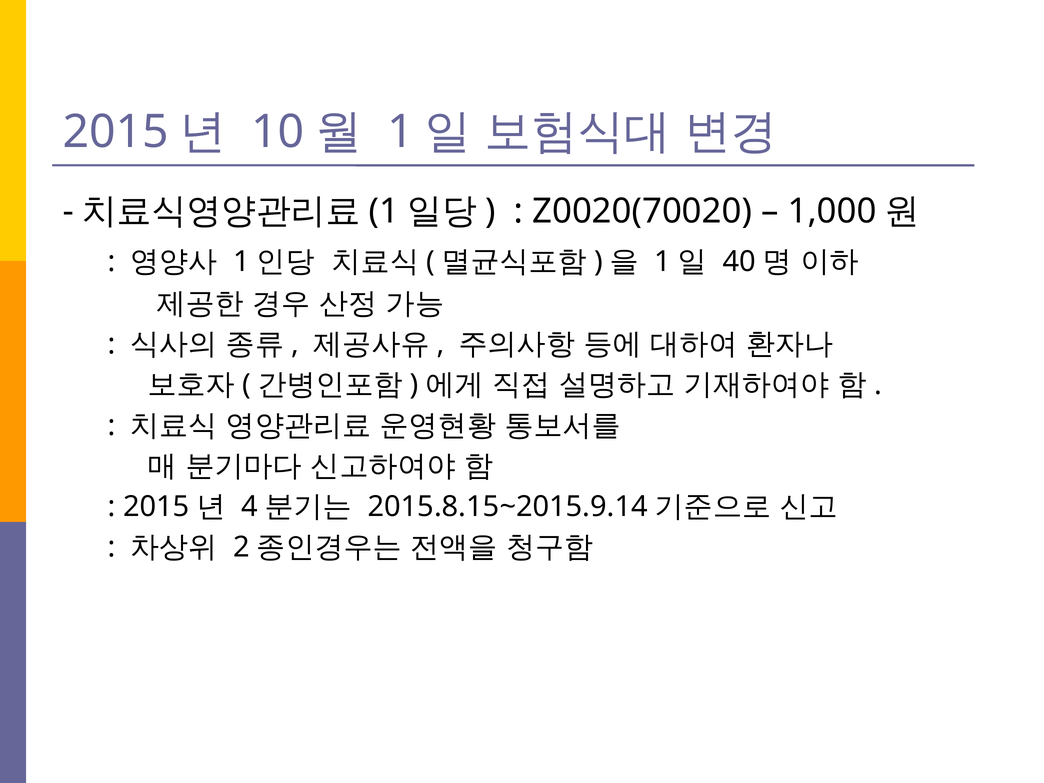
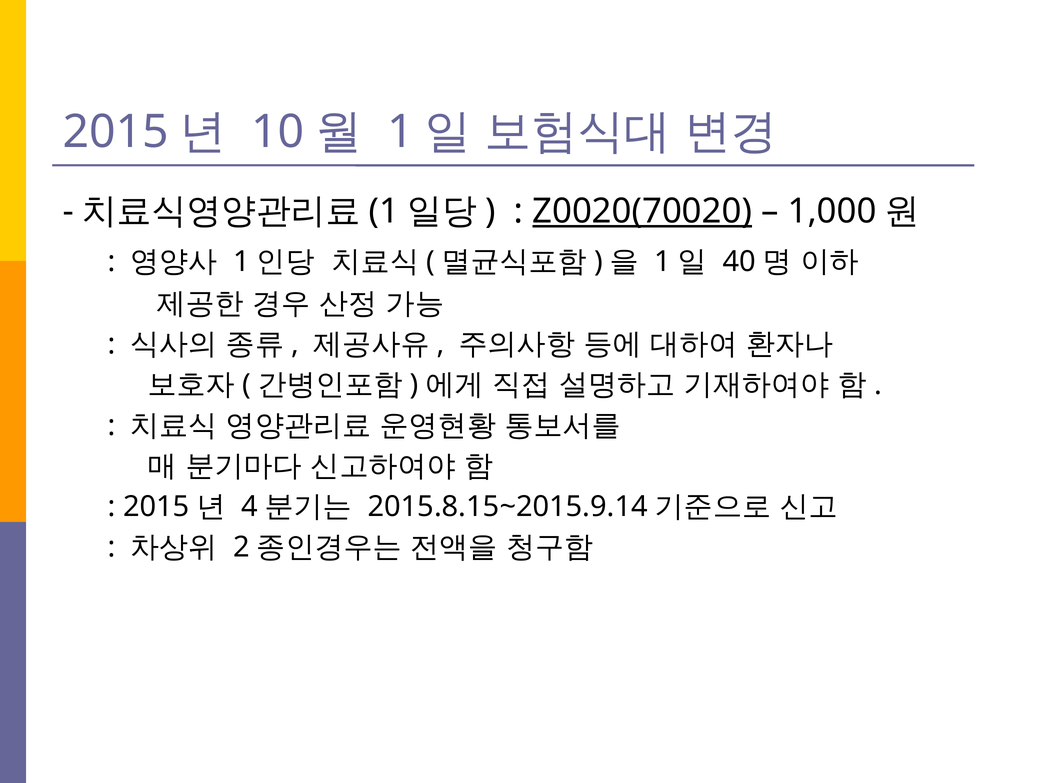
Z0020(70020 underline: none -> present
